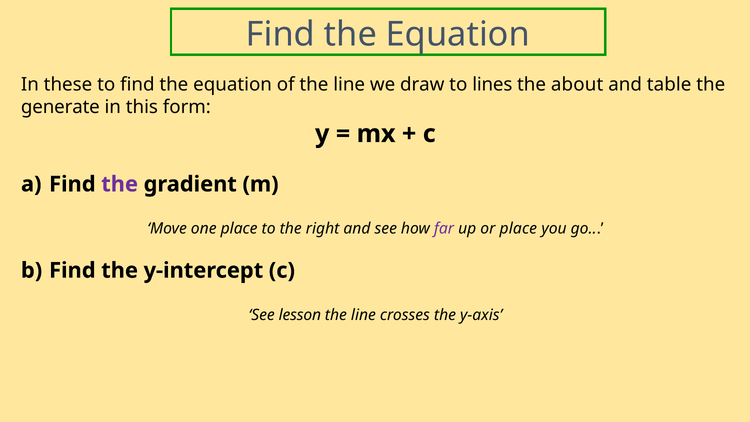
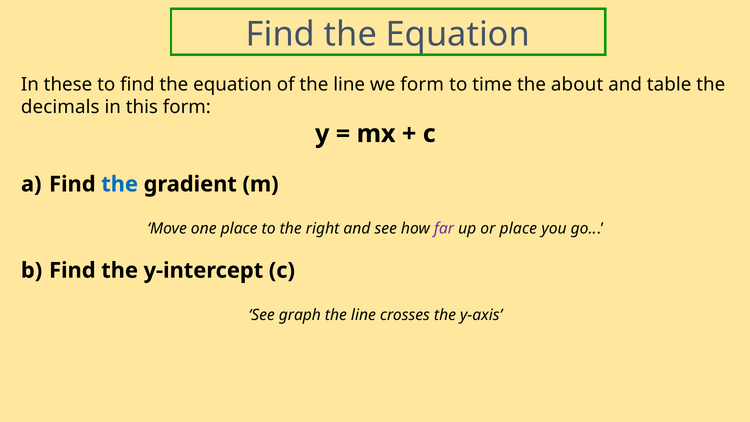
we draw: draw -> form
lines: lines -> time
generate: generate -> decimals
the at (120, 184) colour: purple -> blue
lesson: lesson -> graph
